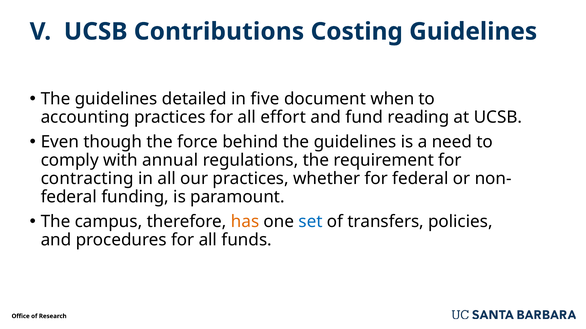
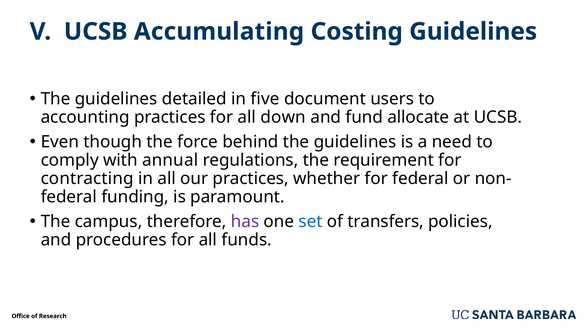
Contributions: Contributions -> Accumulating
when: when -> users
effort: effort -> down
reading: reading -> allocate
has colour: orange -> purple
